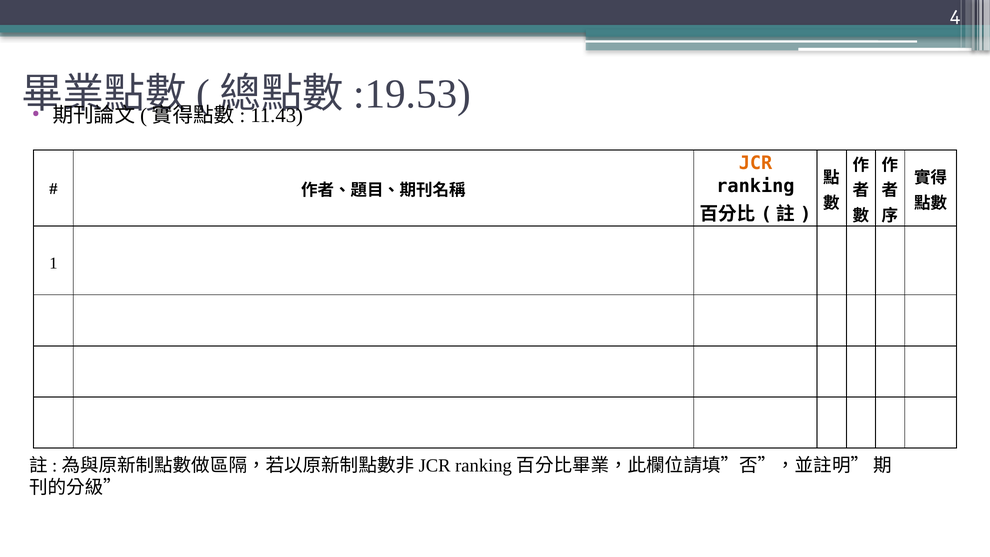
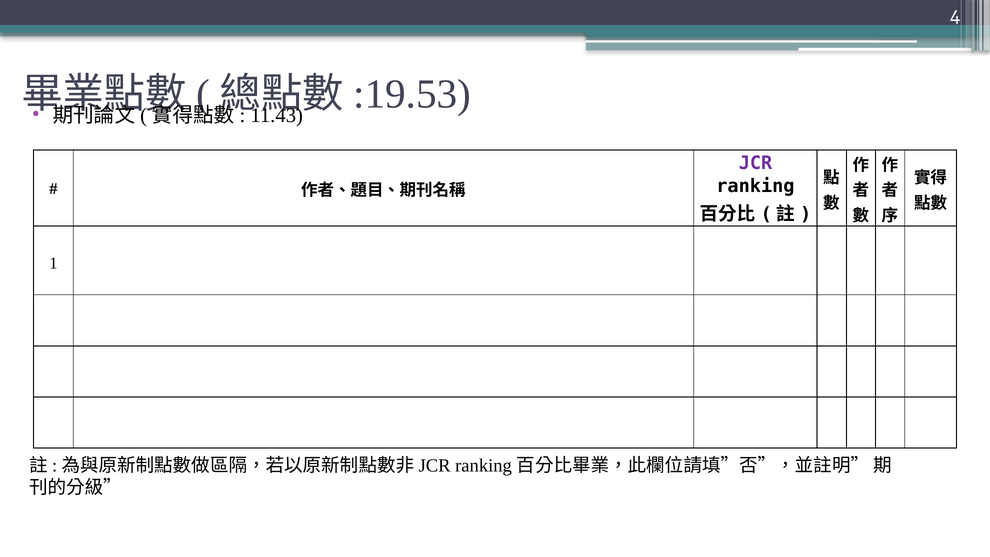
JCR colour: orange -> purple
